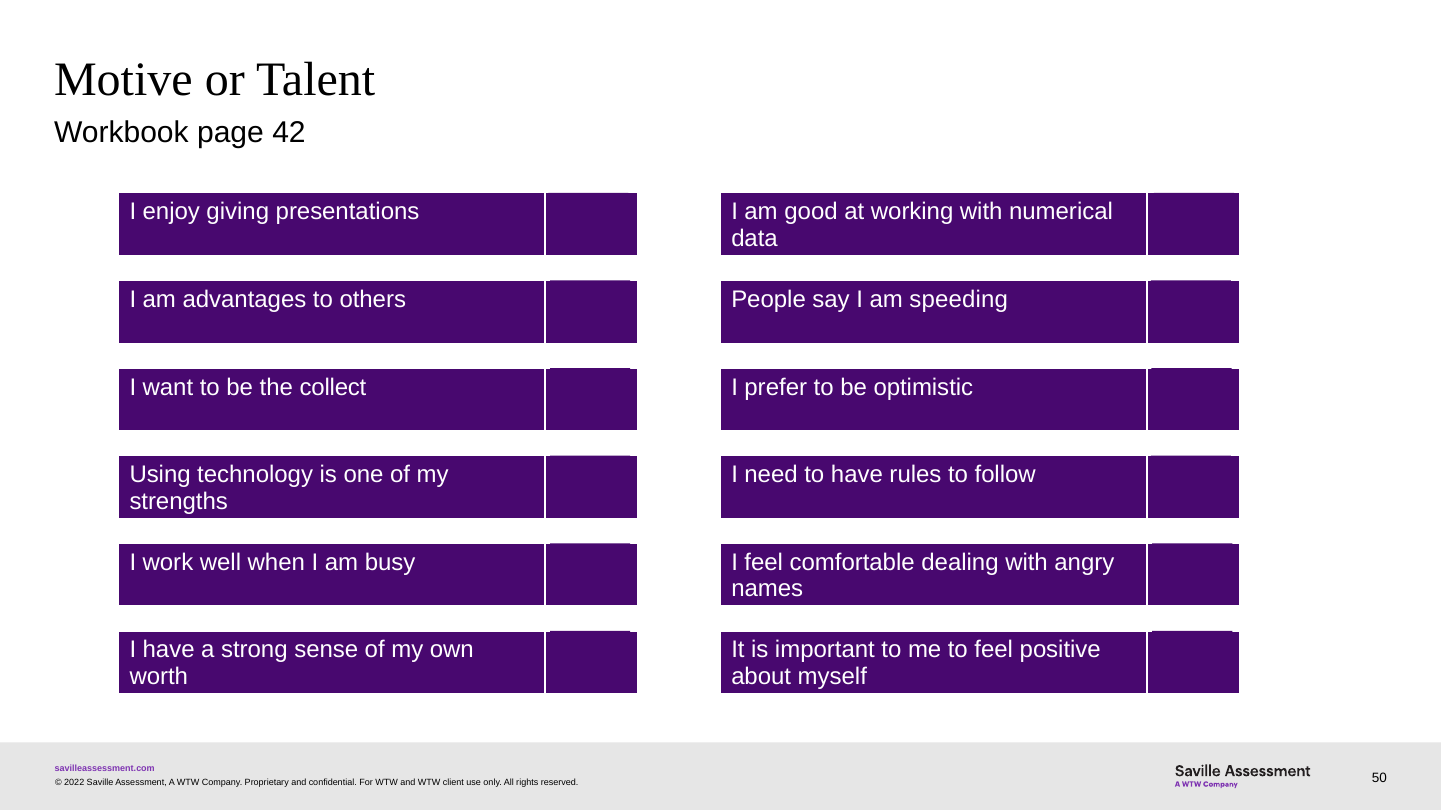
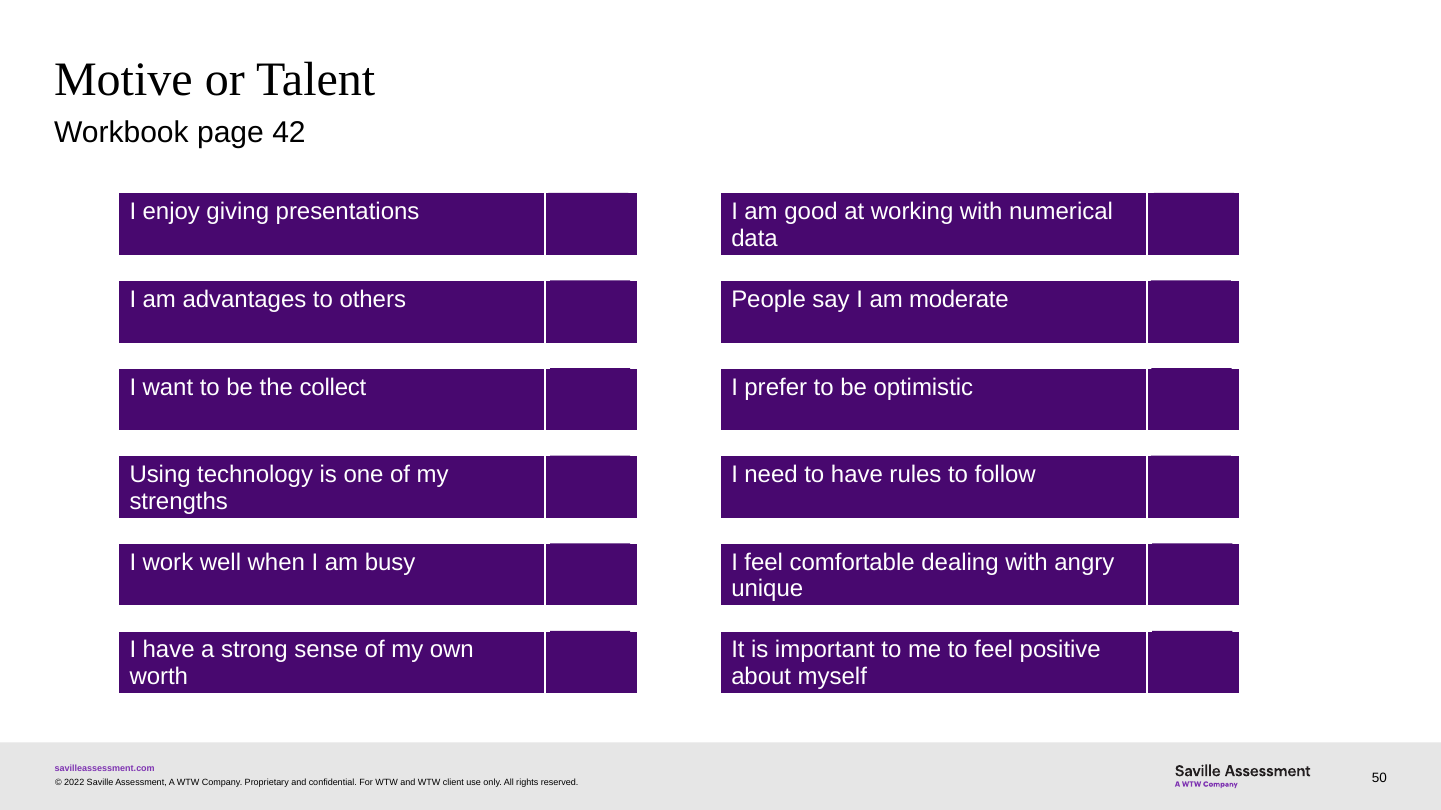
speeding: speeding -> moderate
names: names -> unique
